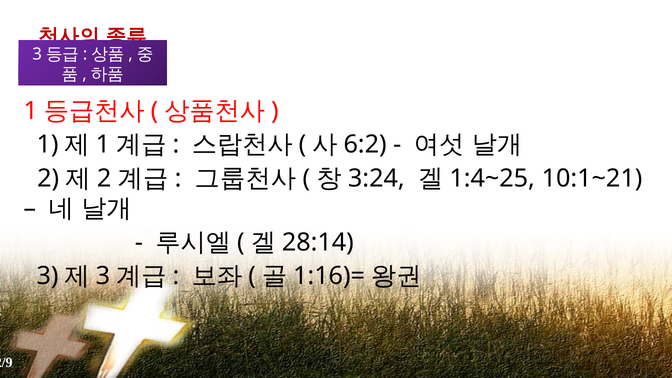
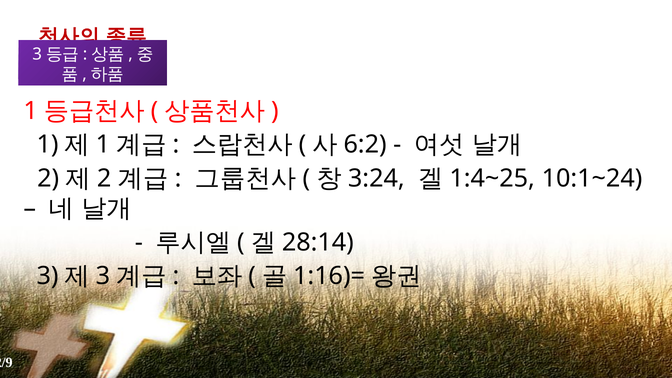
10:1~21: 10:1~21 -> 10:1~24
